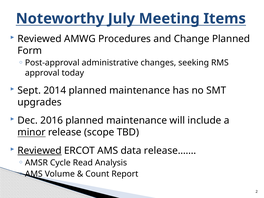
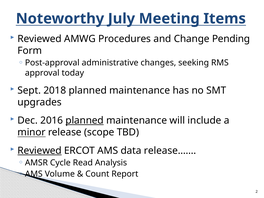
Change Planned: Planned -> Pending
2014: 2014 -> 2018
planned at (85, 120) underline: none -> present
